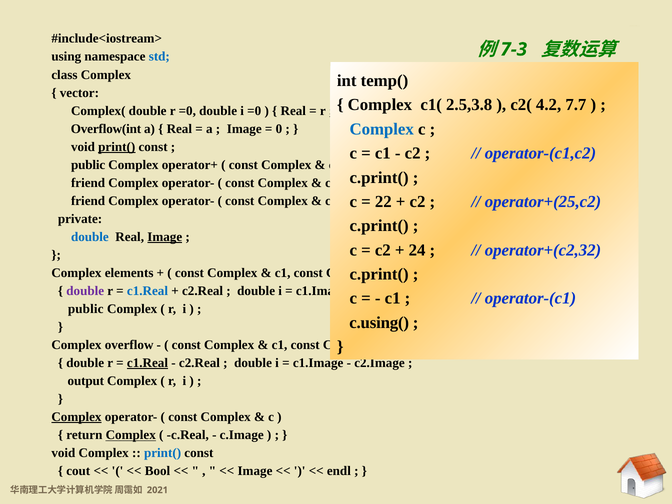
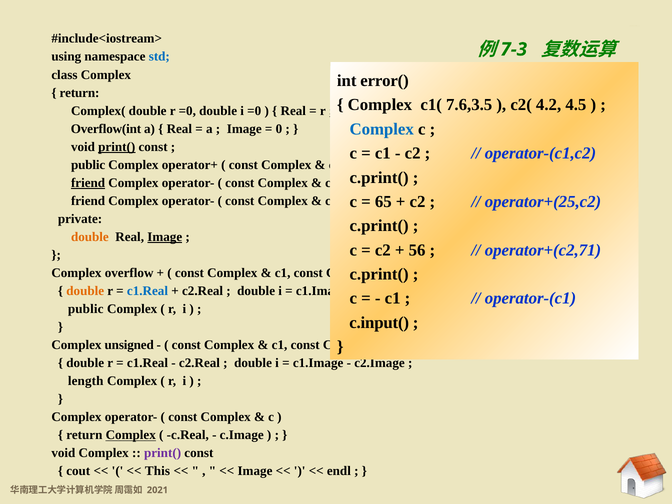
temp(: temp( -> error(
vector at (79, 93): vector -> return
2.5,3.8: 2.5,3.8 -> 7.6,3.5
7.7: 7.7 -> 4.5
friend at (88, 183) underline: none -> present
22: 22 -> 65
double at (90, 237) colour: blue -> orange
24: 24 -> 56
operator+(c2,32: operator+(c2,32 -> operator+(c2,71
elements: elements -> overflow
double at (85, 291) colour: purple -> orange
c.using(: c.using( -> c.input(
overflow: overflow -> unsigned
c1.Real at (147, 363) underline: present -> none
output: output -> length
Complex at (76, 417) underline: present -> none
print( at (163, 453) colour: blue -> purple
Bool: Bool -> This
